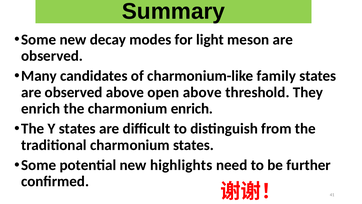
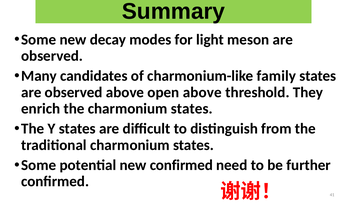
the charmonium enrich: enrich -> states
new highlights: highlights -> confirmed
